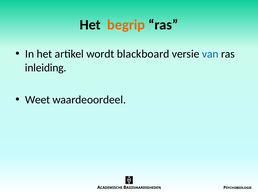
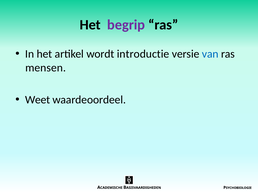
begrip colour: orange -> purple
blackboard: blackboard -> introductie
inleiding: inleiding -> mensen
